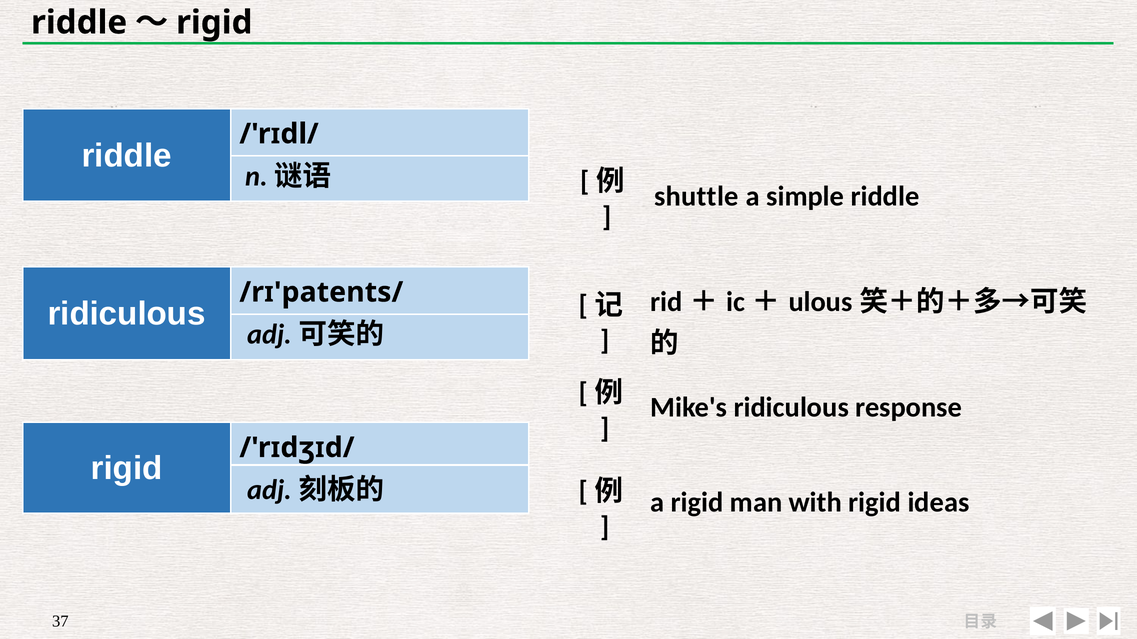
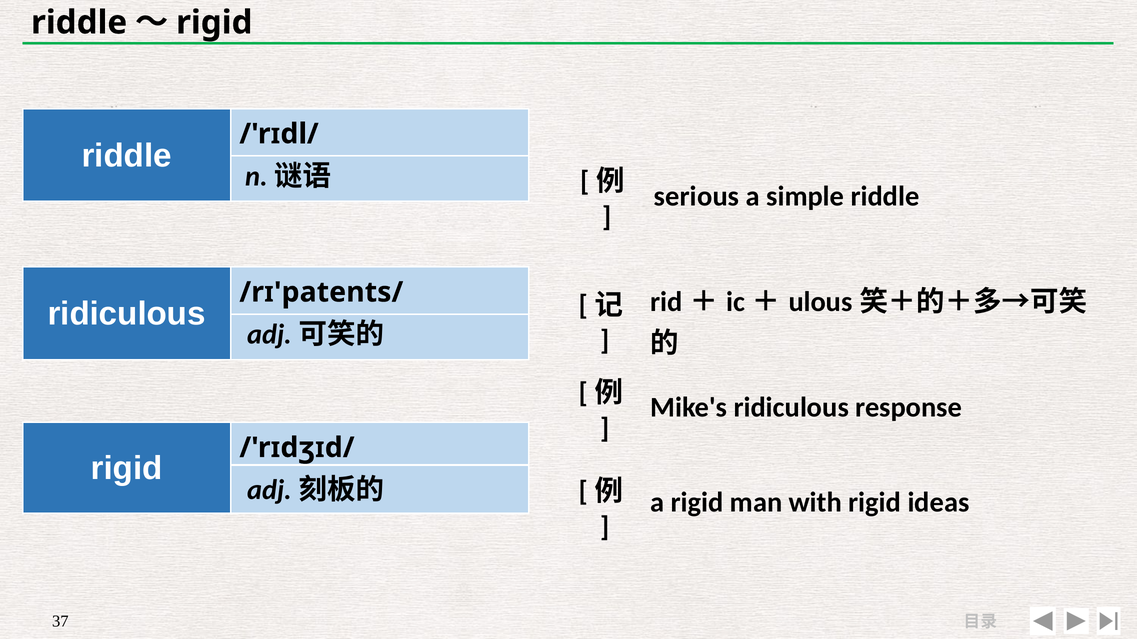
shuttle: shuttle -> serious
